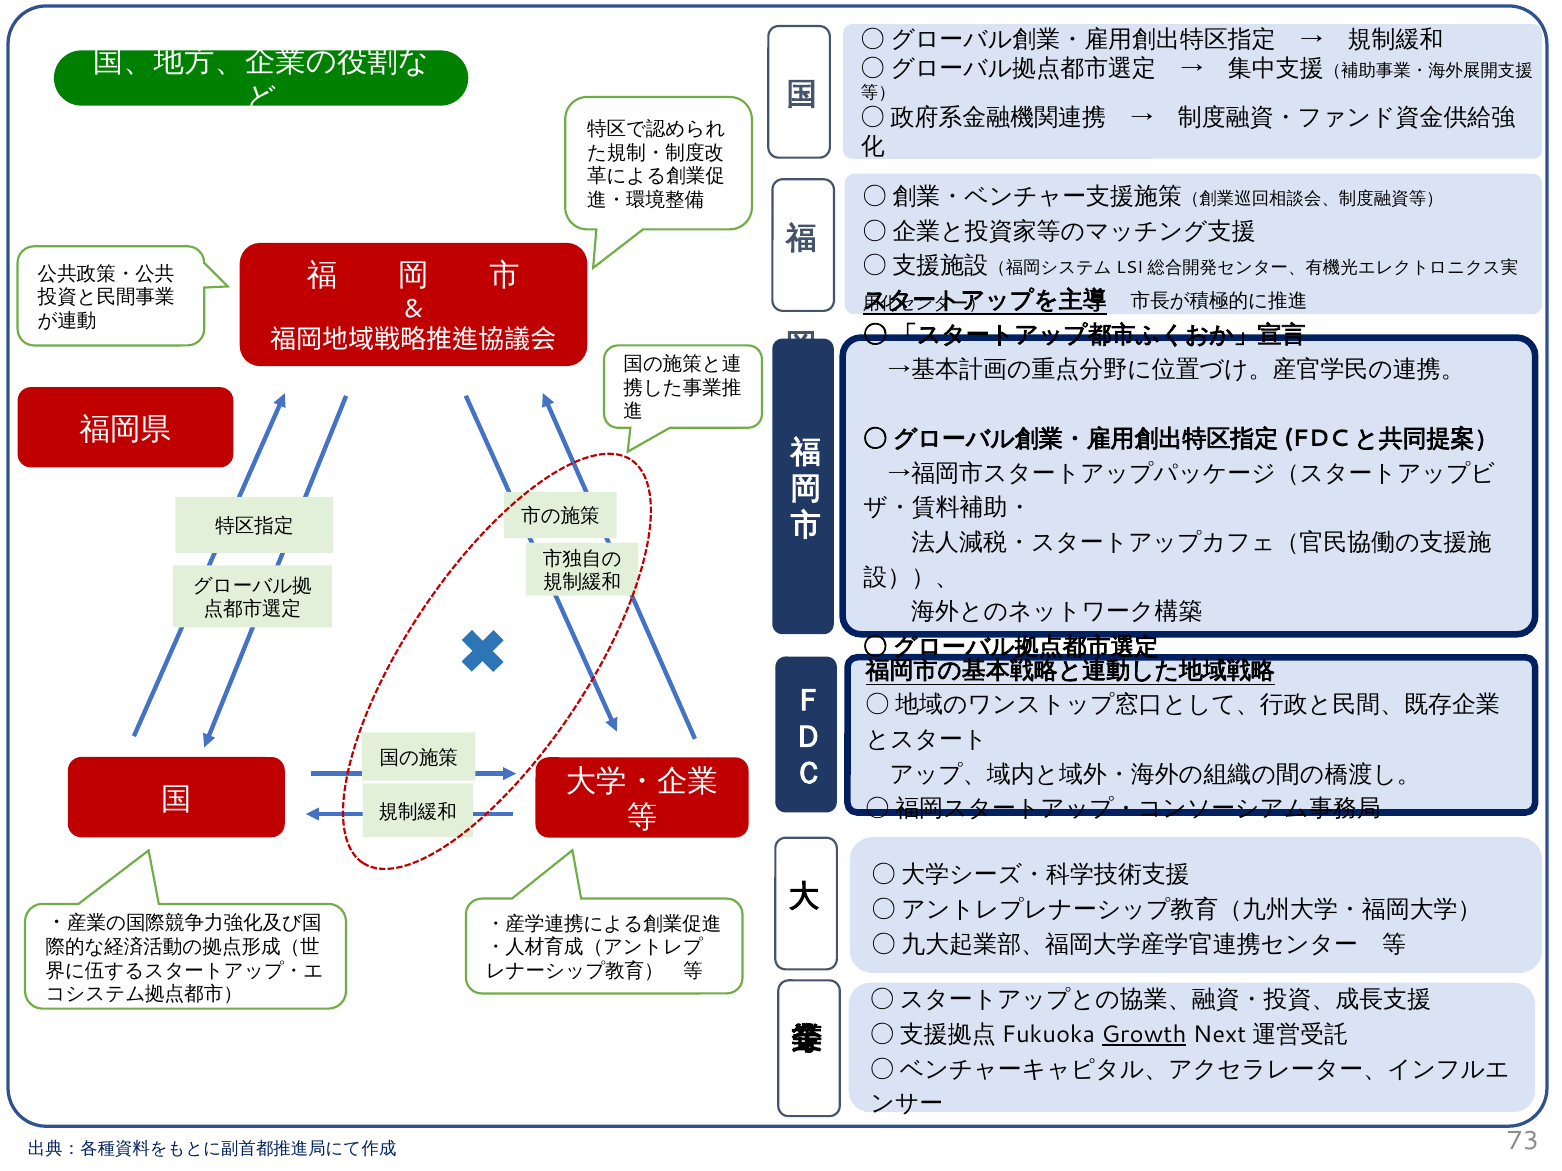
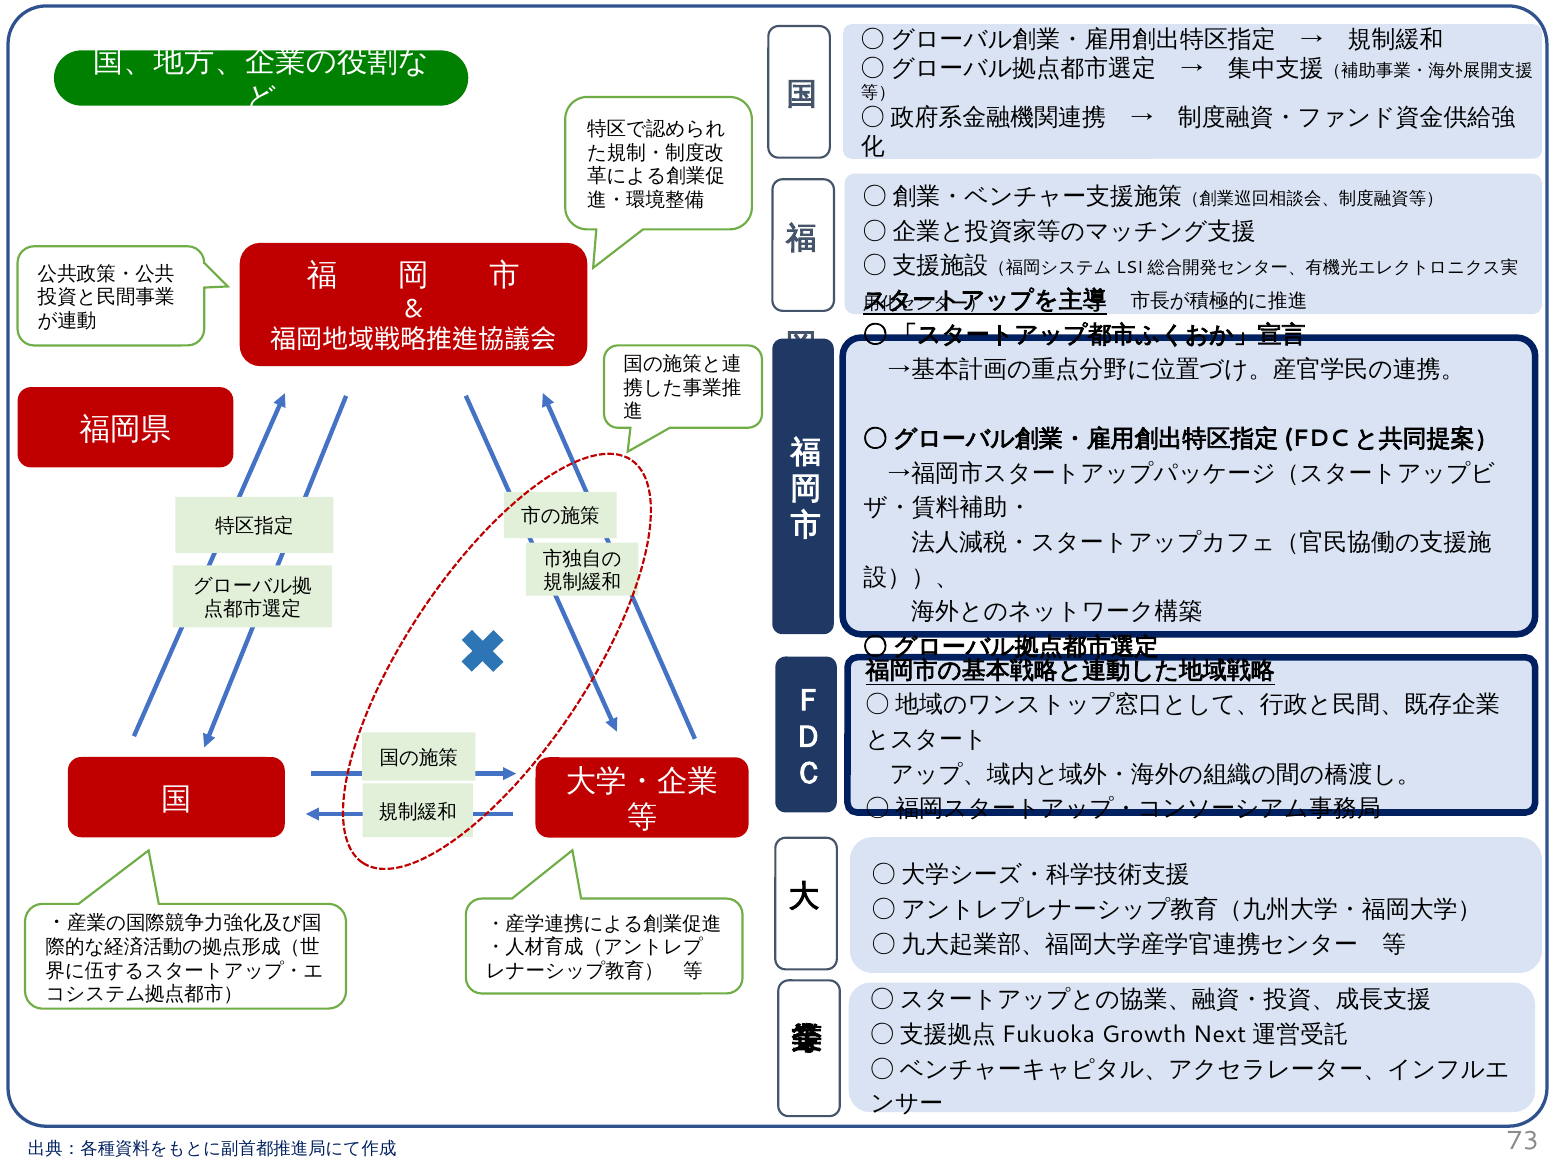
Growth underline: present -> none
